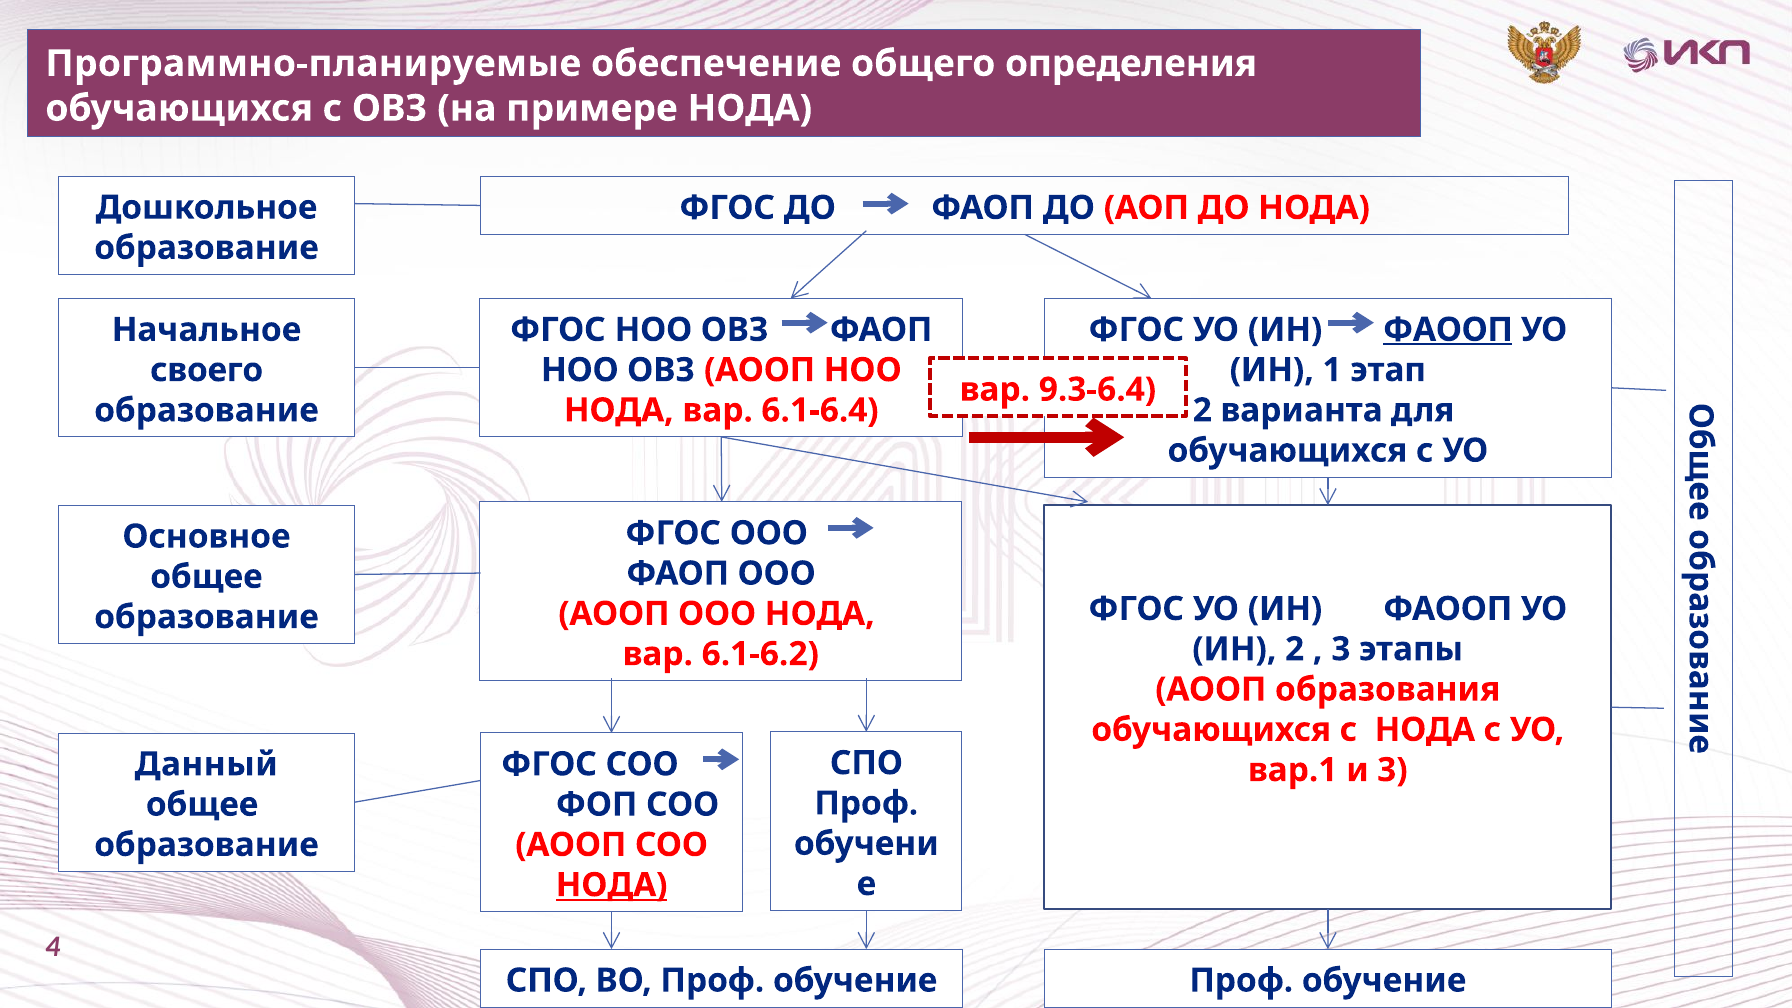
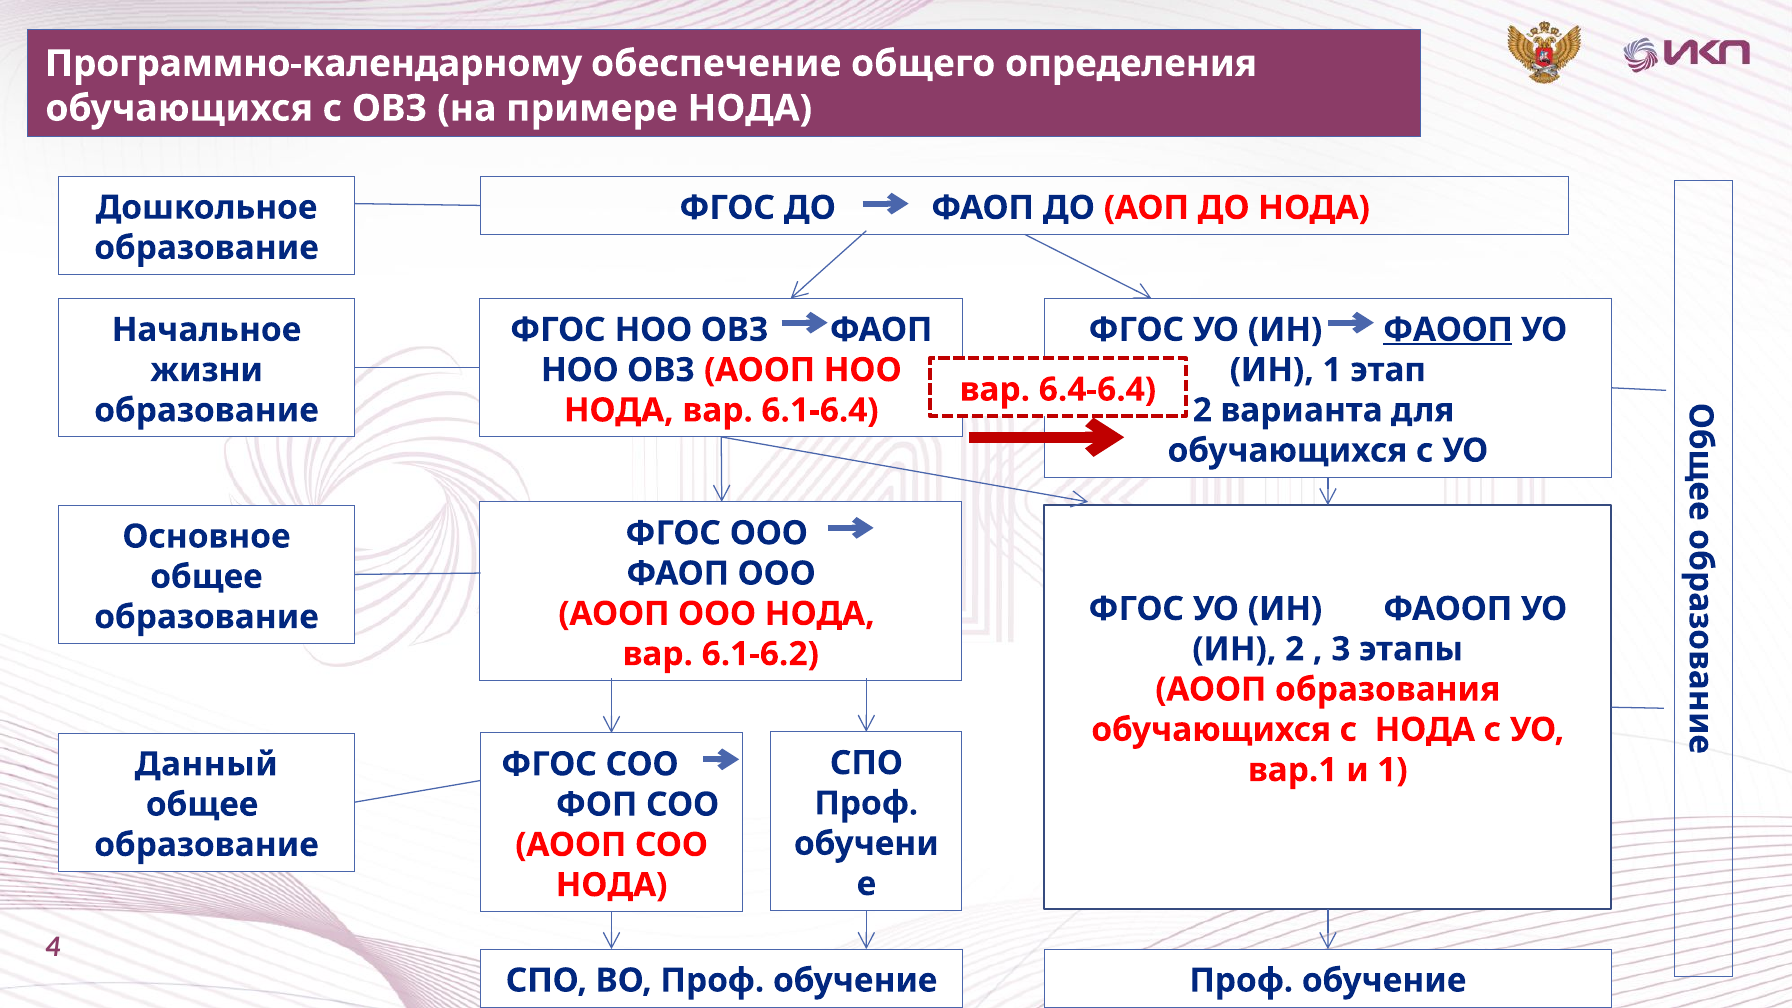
Программно-планируемые: Программно-планируемые -> Программно-календарному
своего: своего -> жизни
9.3-6.4: 9.3-6.4 -> 6.4-6.4
и 3: 3 -> 1
НОДА at (612, 885) underline: present -> none
